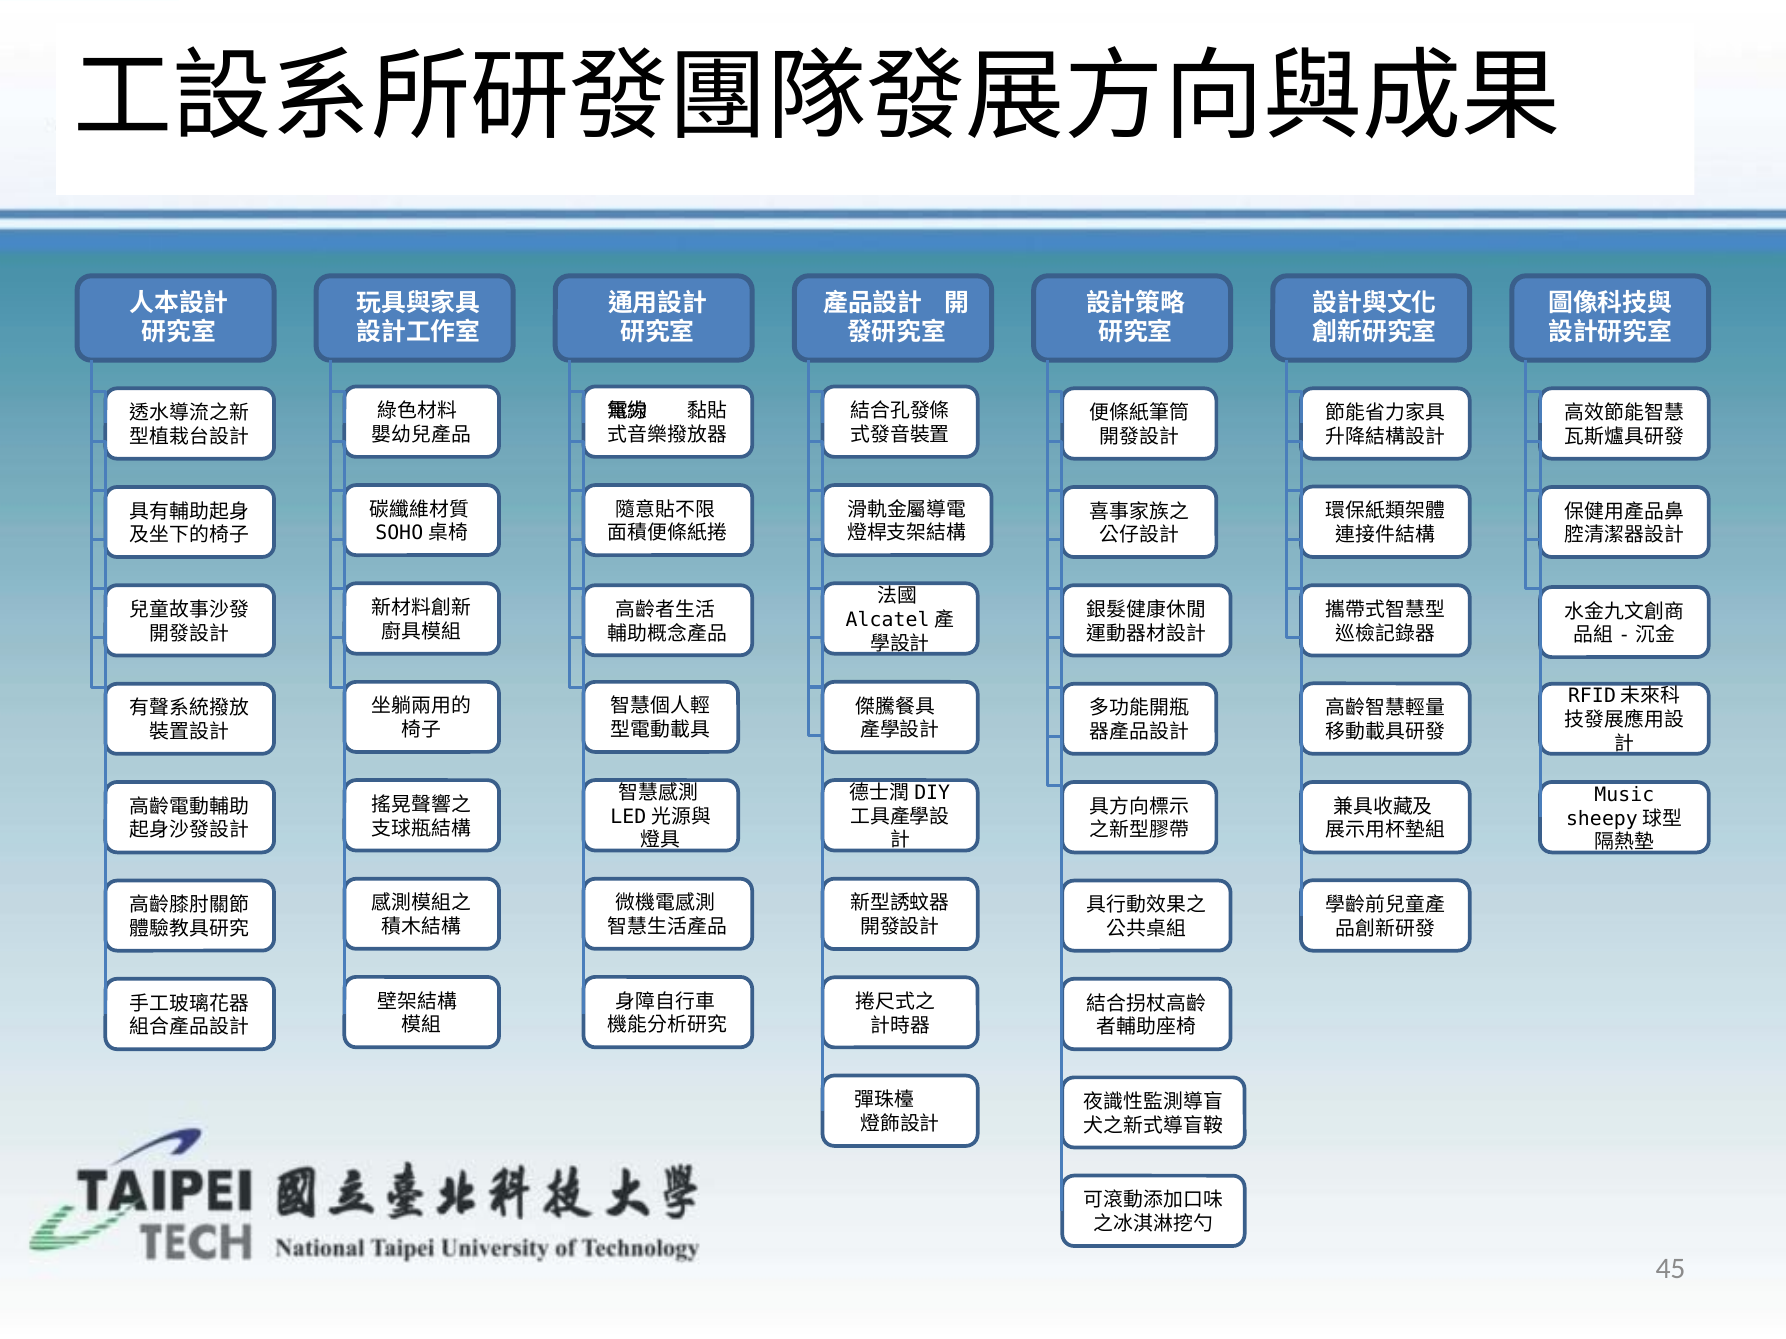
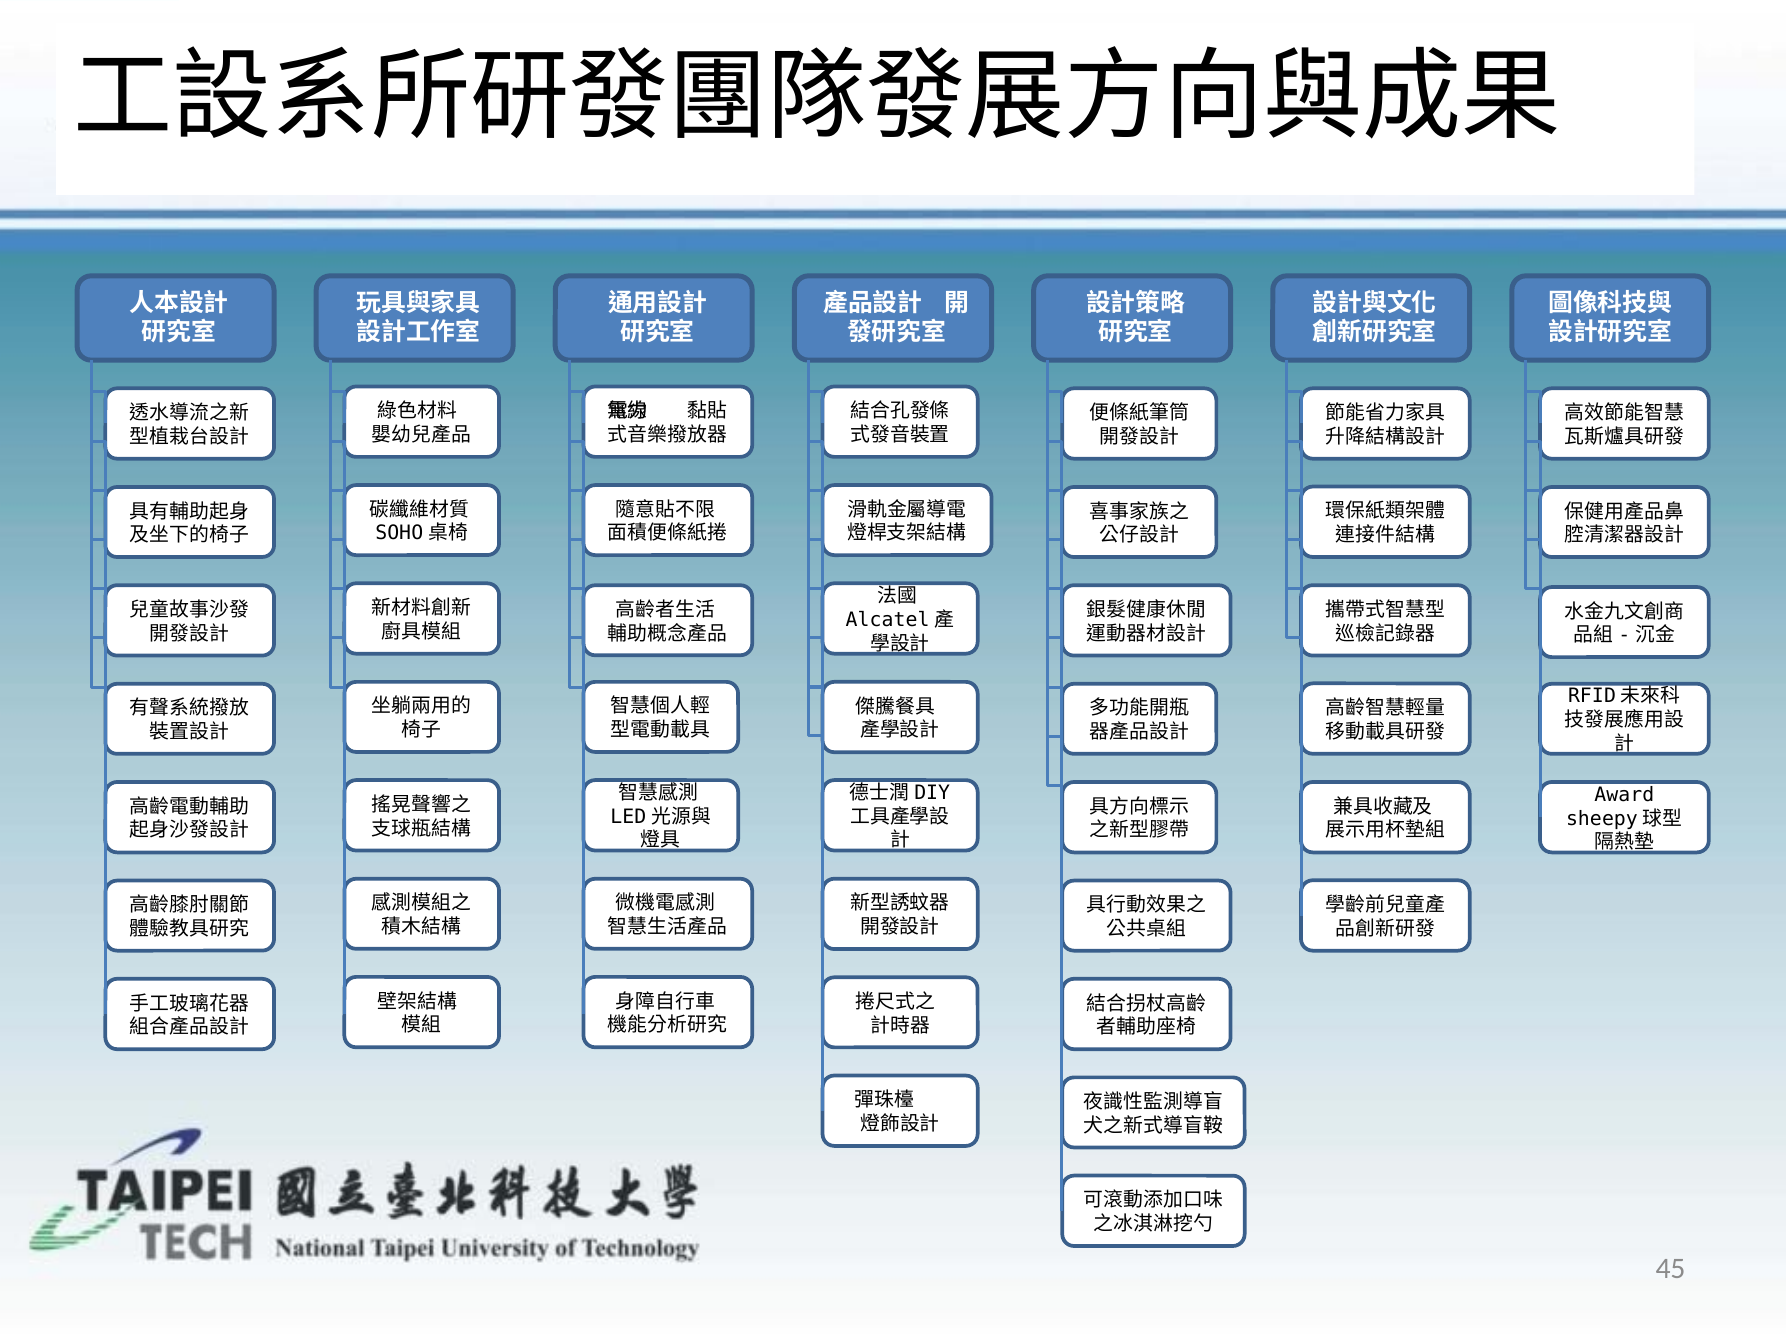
Music: Music -> Award
